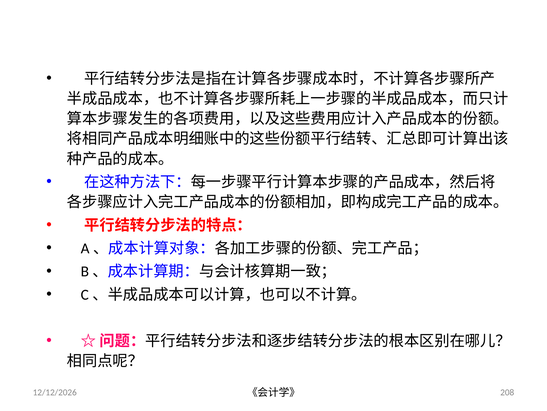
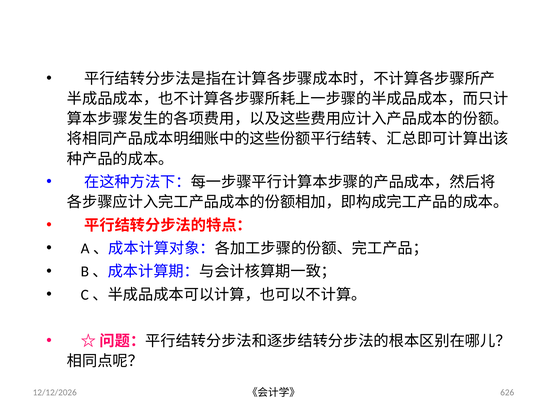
208: 208 -> 626
